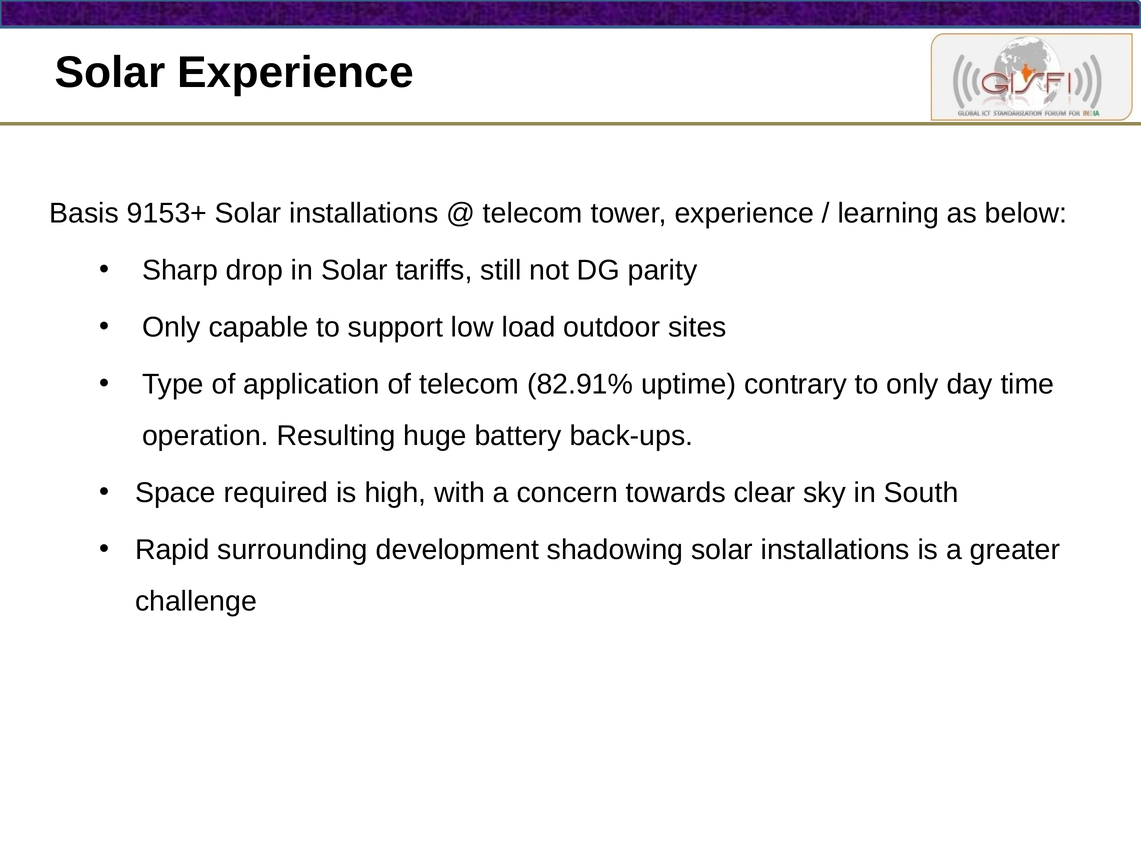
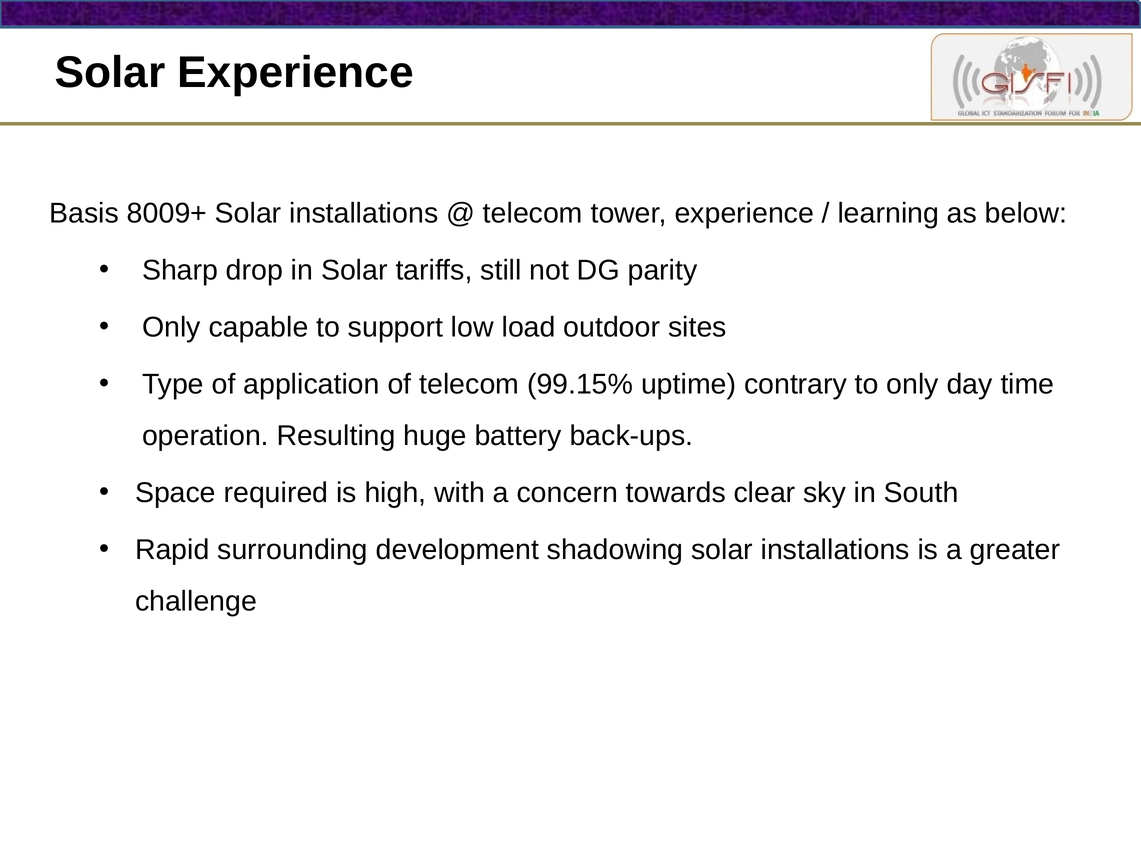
9153+: 9153+ -> 8009+
82.91%: 82.91% -> 99.15%
